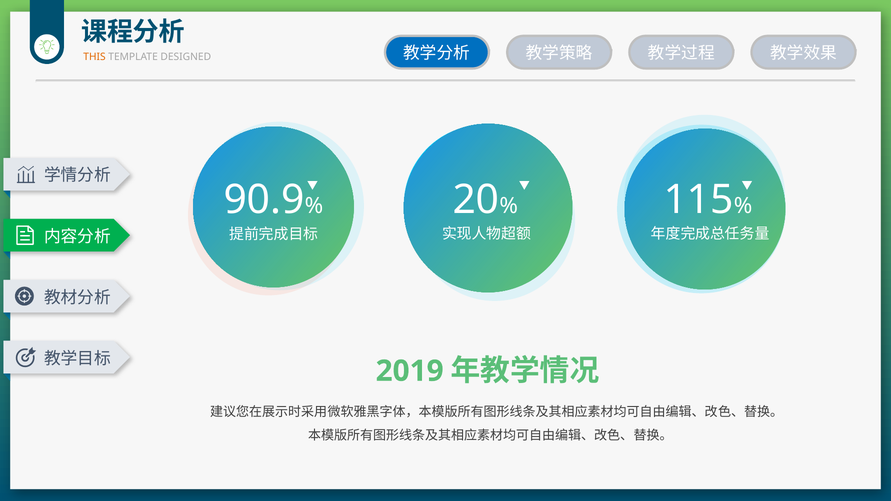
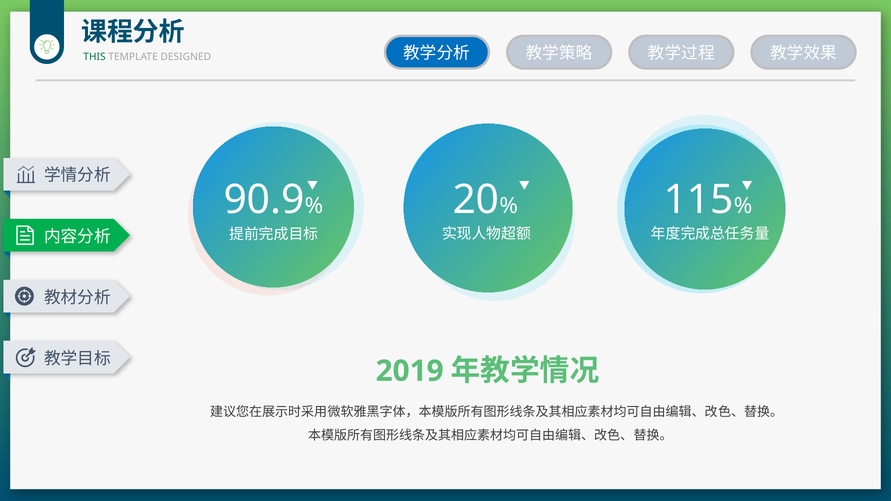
THIS colour: orange -> green
